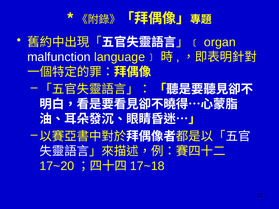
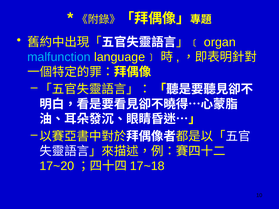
malfunction colour: white -> light blue
